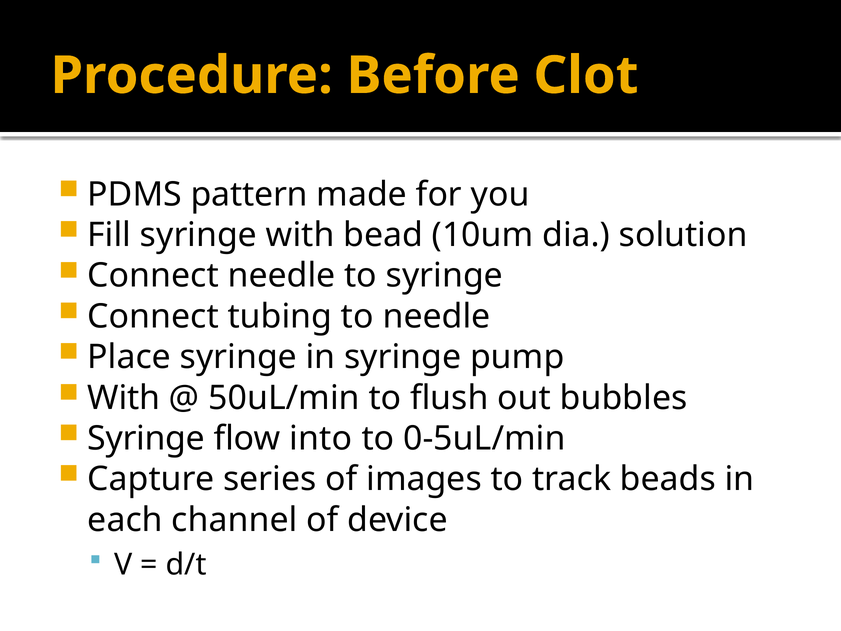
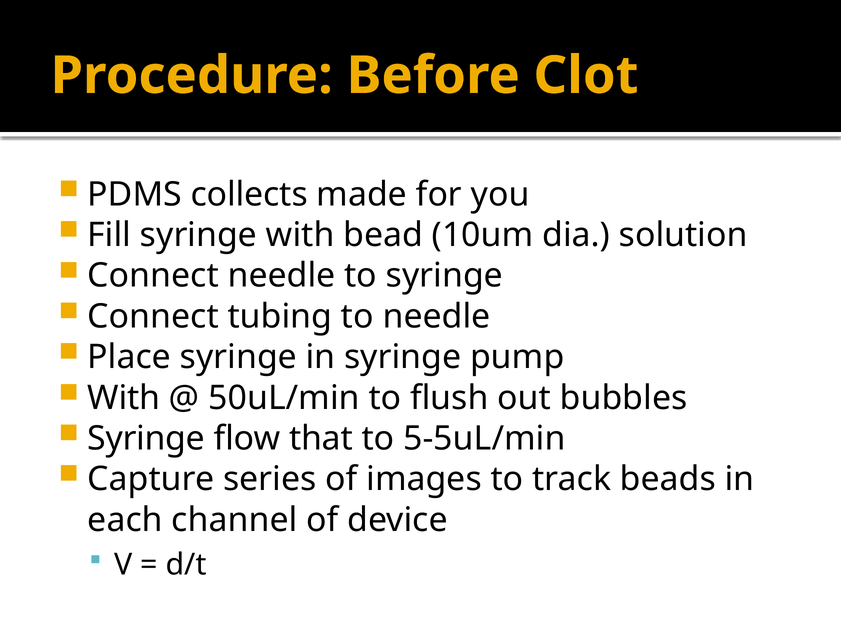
pattern: pattern -> collects
into: into -> that
0-5uL/min: 0-5uL/min -> 5-5uL/min
